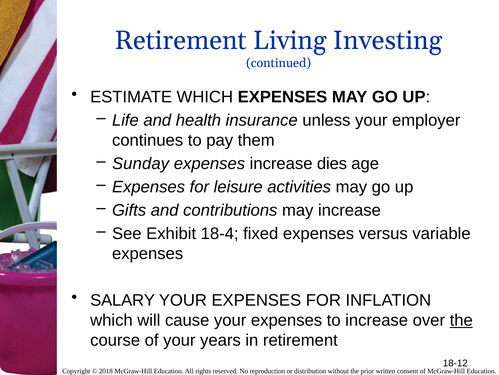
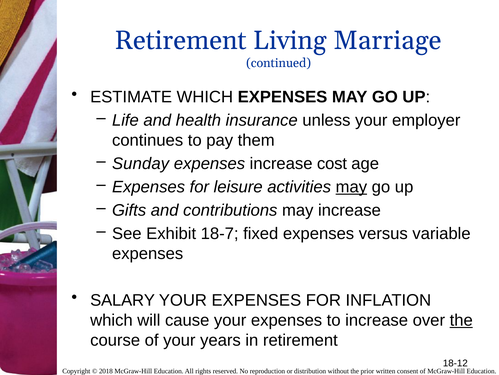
Investing: Investing -> Marriage
dies: dies -> cost
may at (351, 187) underline: none -> present
18-4: 18-4 -> 18-7
